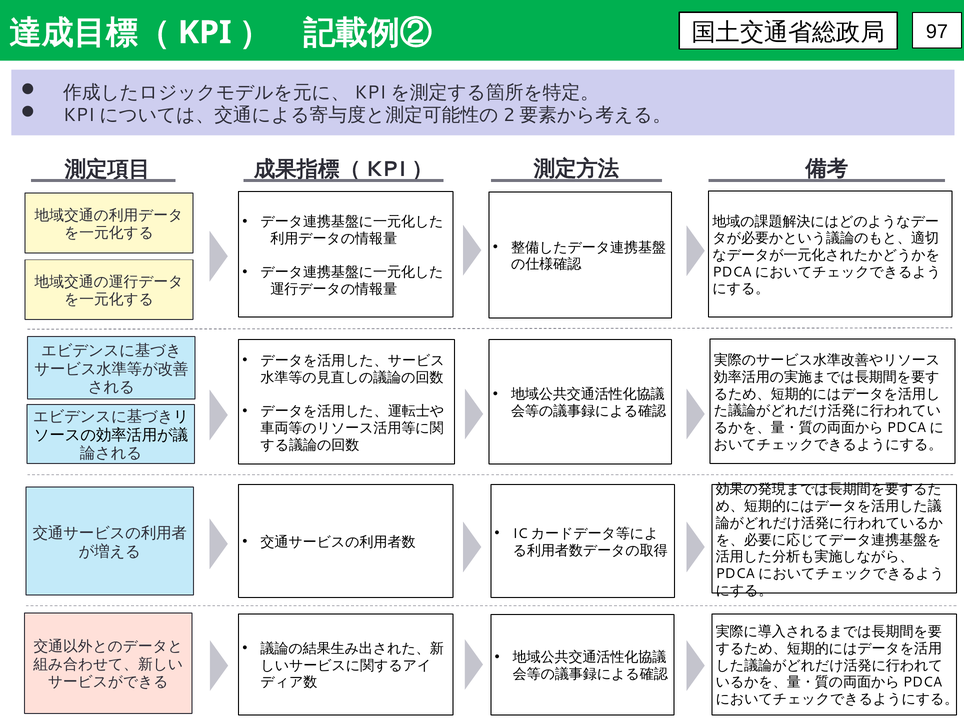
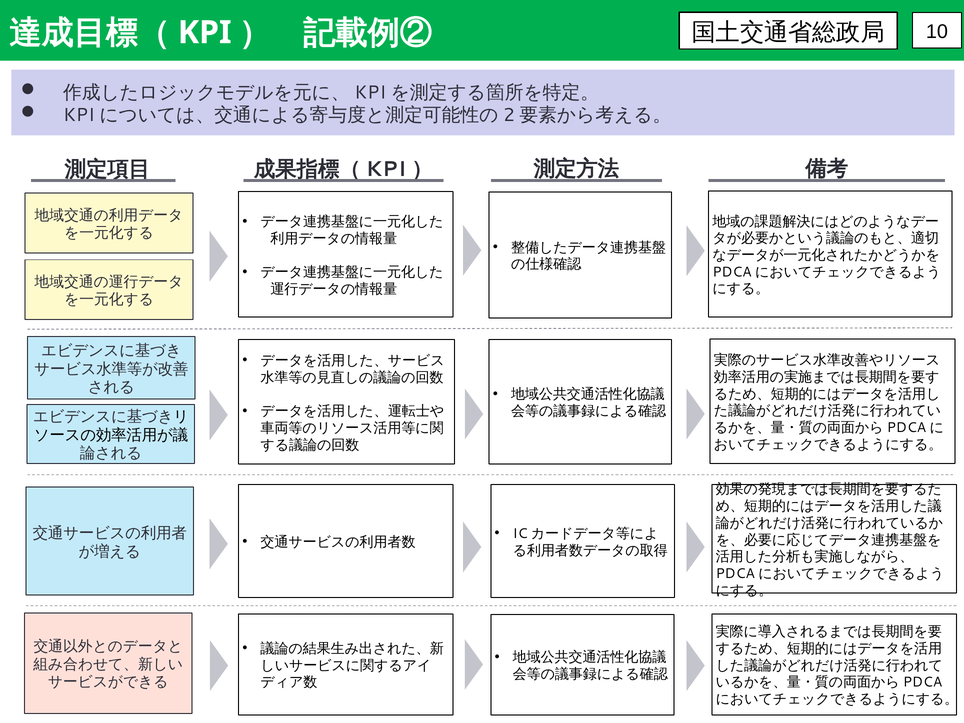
97: 97 -> 10
